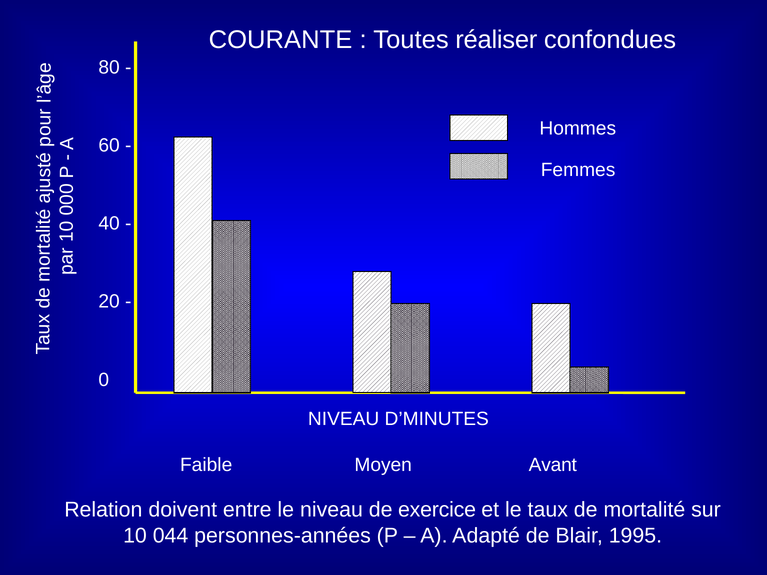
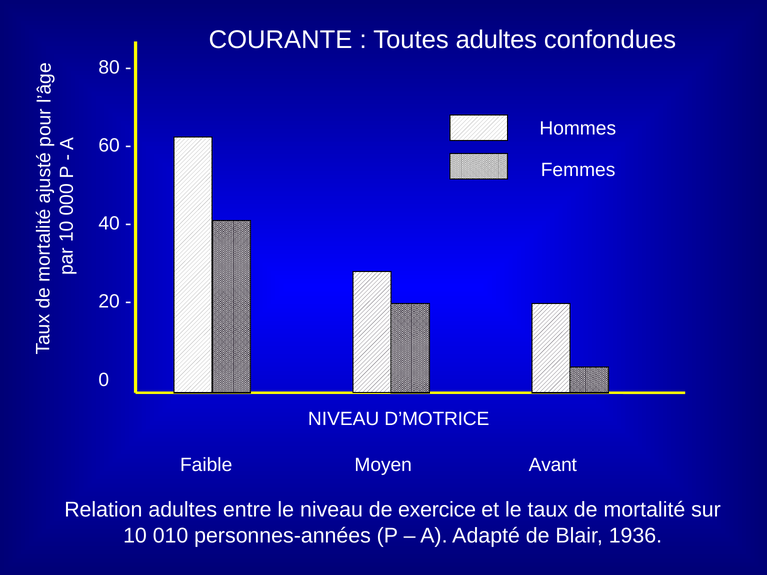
Toutes réaliser: réaliser -> adultes
D’MINUTES: D’MINUTES -> D’MOTRICE
Relation doivent: doivent -> adultes
044: 044 -> 010
1995: 1995 -> 1936
